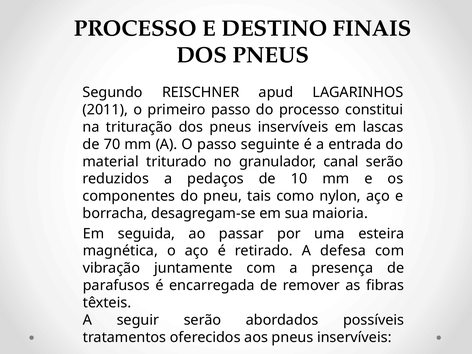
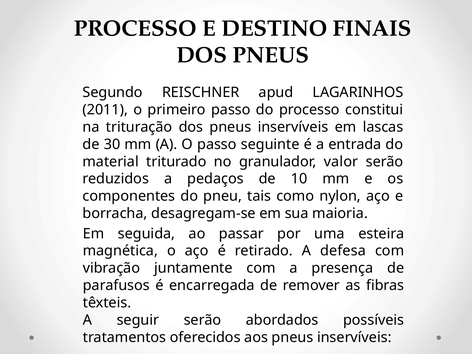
70: 70 -> 30
canal: canal -> valor
